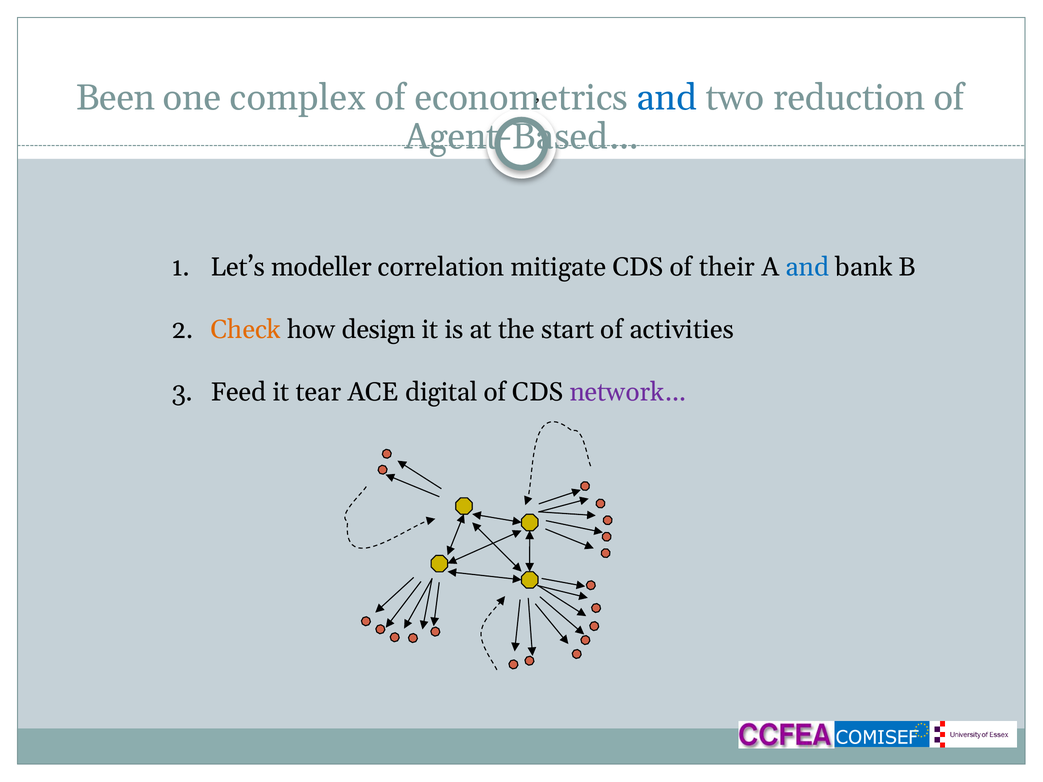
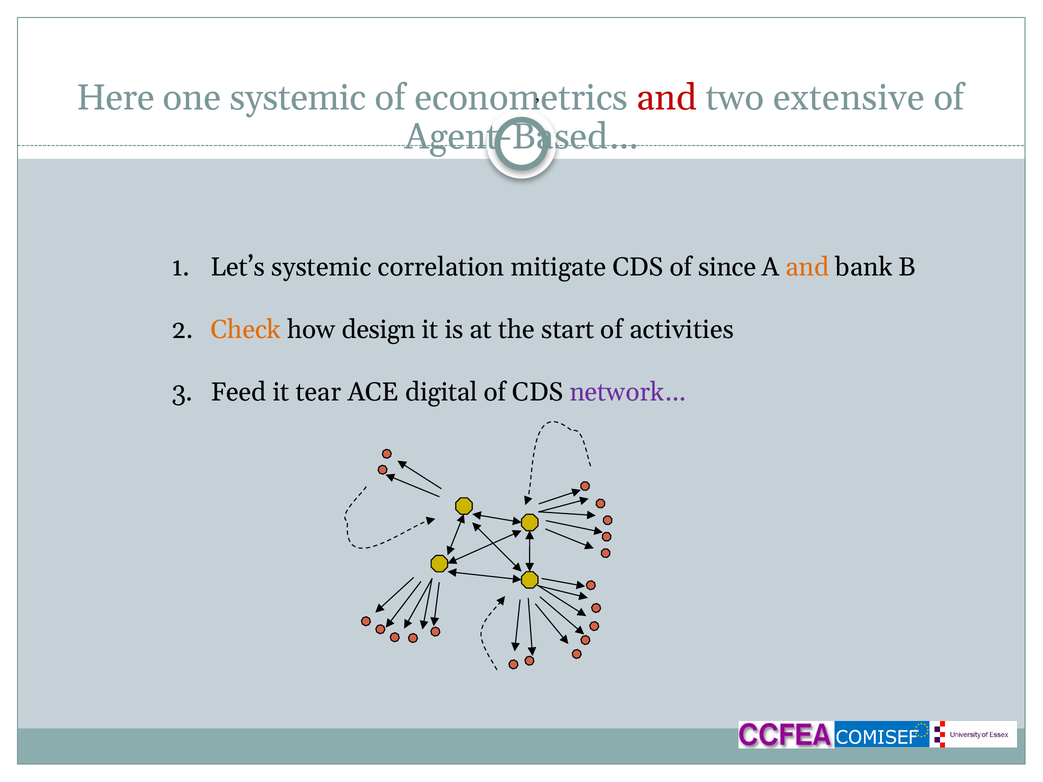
Been: Been -> Here
one complex: complex -> systemic
and at (667, 98) colour: blue -> red
reduction: reduction -> extensive
Let’s modeller: modeller -> systemic
their: their -> since
and at (807, 267) colour: blue -> orange
